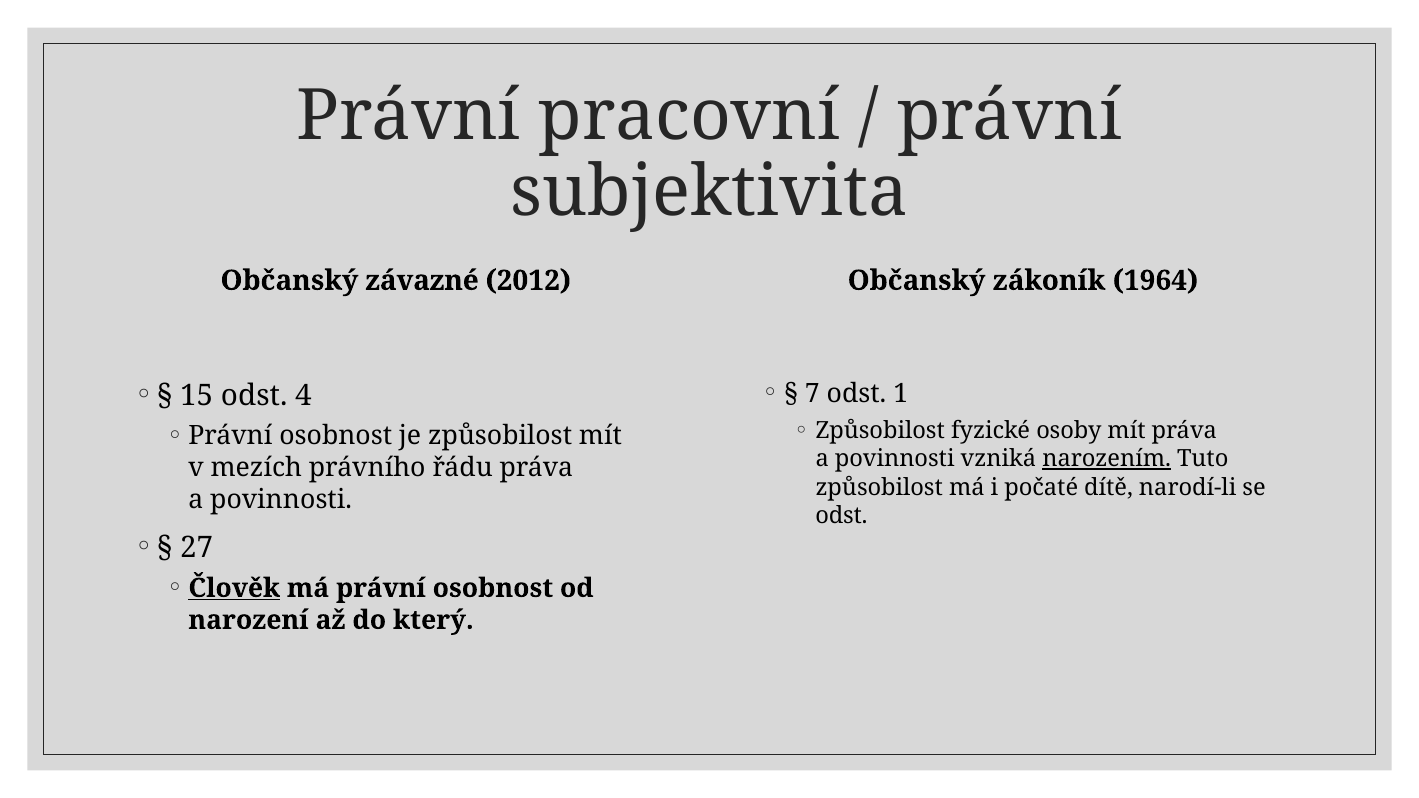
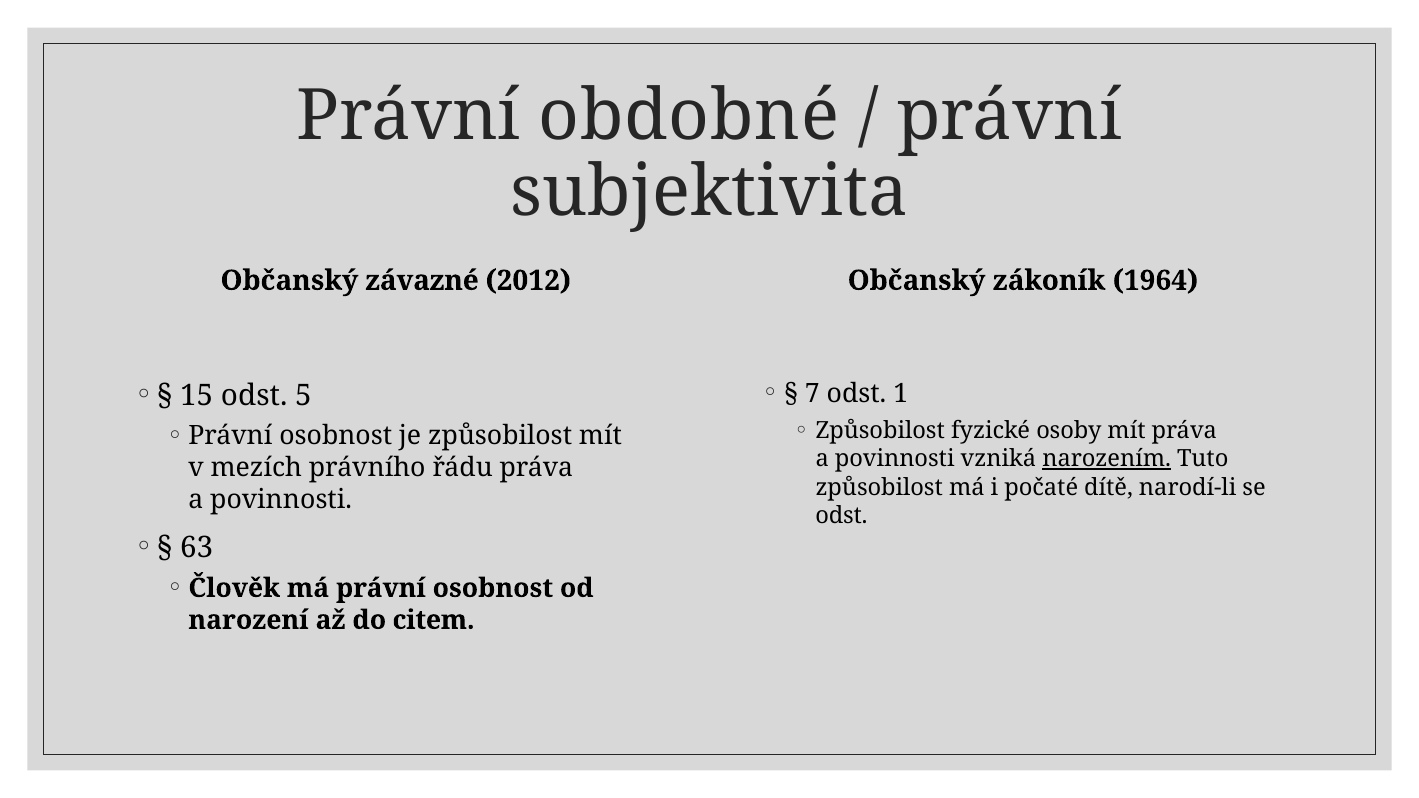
pracovní: pracovní -> obdobné
4: 4 -> 5
27: 27 -> 63
Člověk underline: present -> none
který: který -> citem
